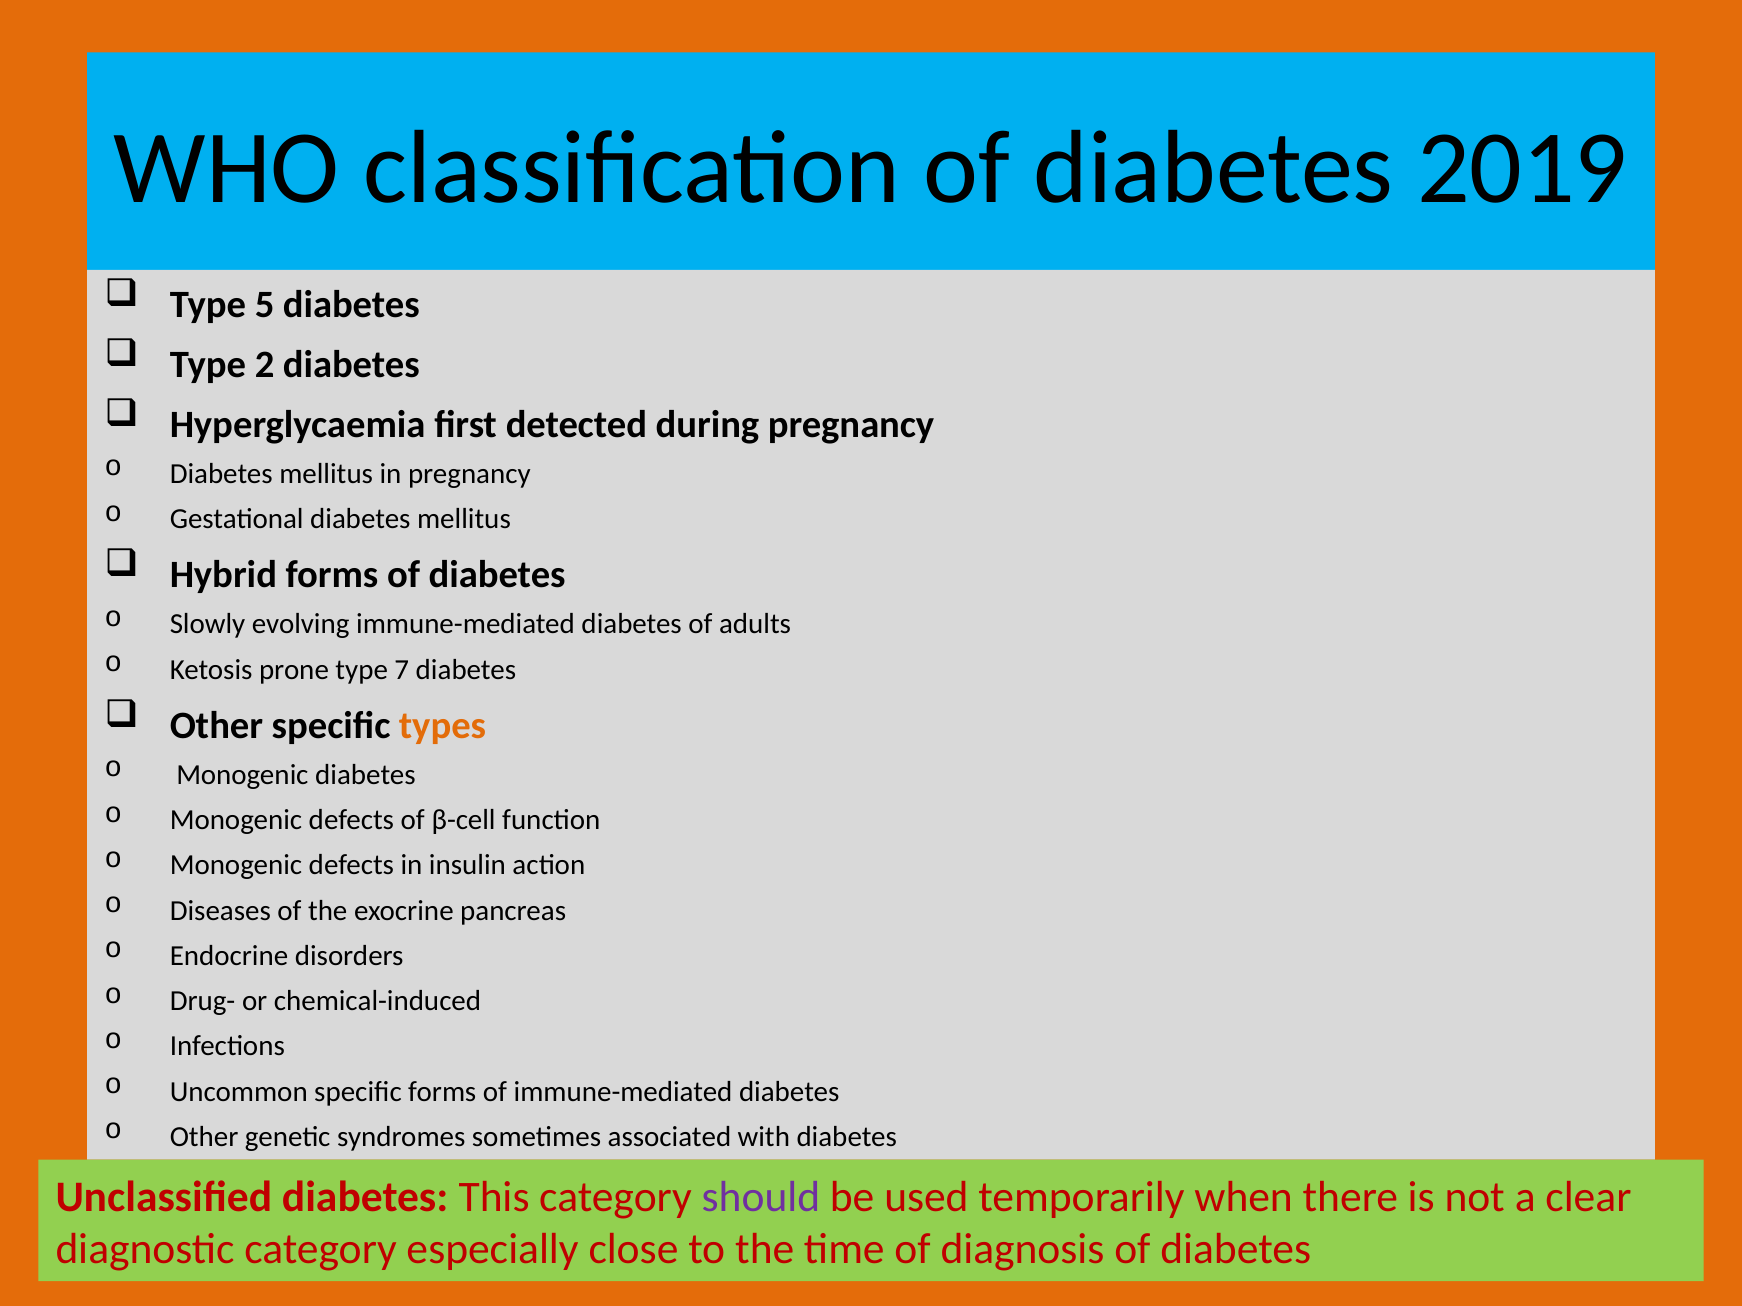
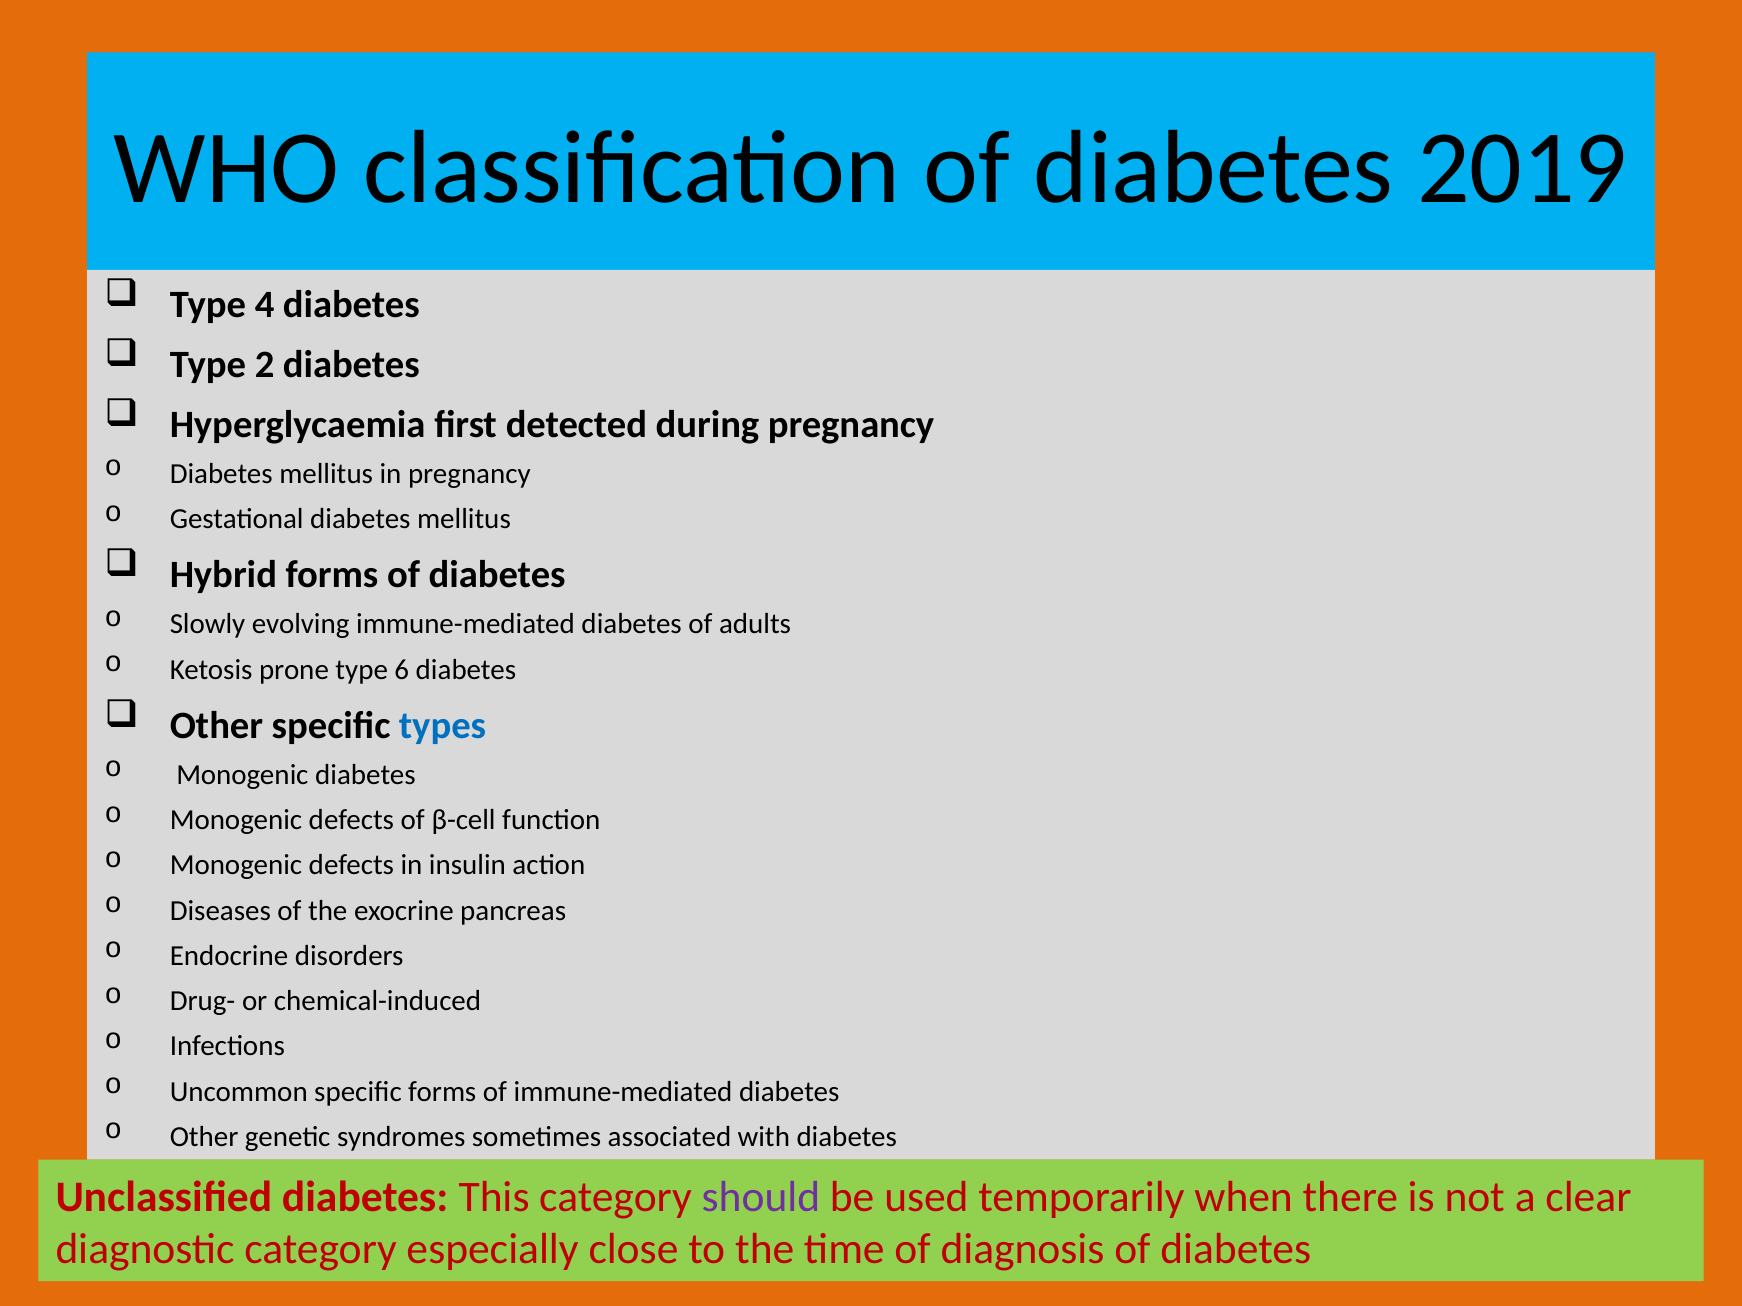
5: 5 -> 4
7: 7 -> 6
types colour: orange -> blue
